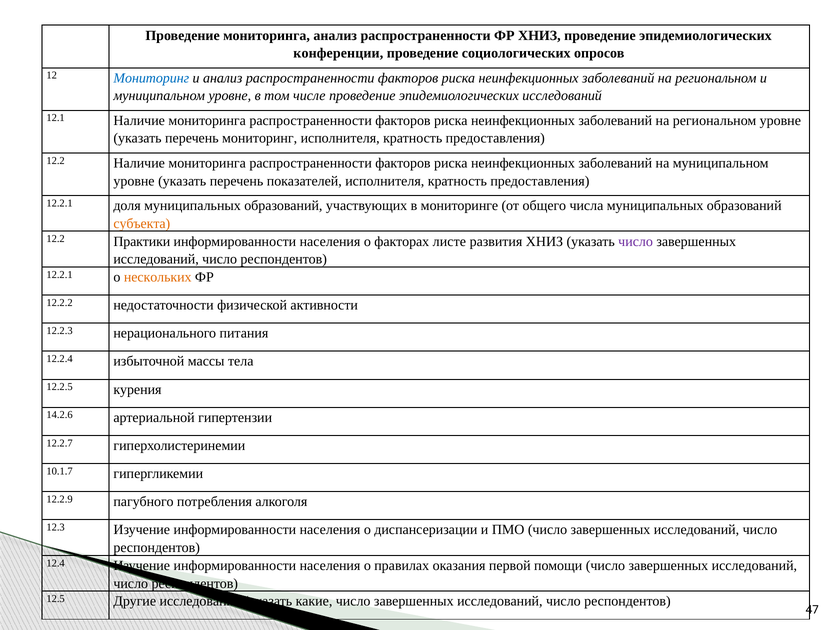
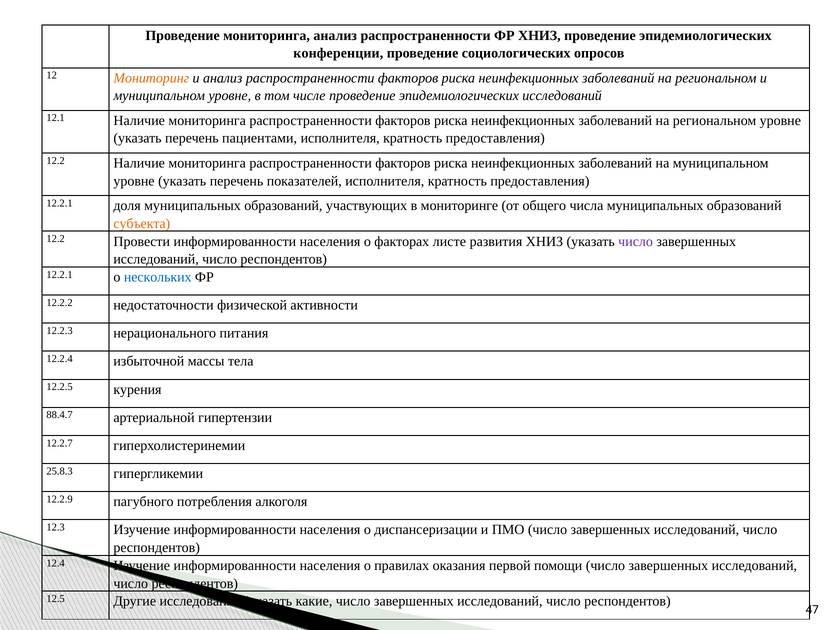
Мониторинг at (151, 78) colour: blue -> orange
перечень мониторинг: мониторинг -> пациентами
Практики: Практики -> Провести
нескольких colour: orange -> blue
14.2.6: 14.2.6 -> 88.4.7
10.1.7: 10.1.7 -> 25.8.3
